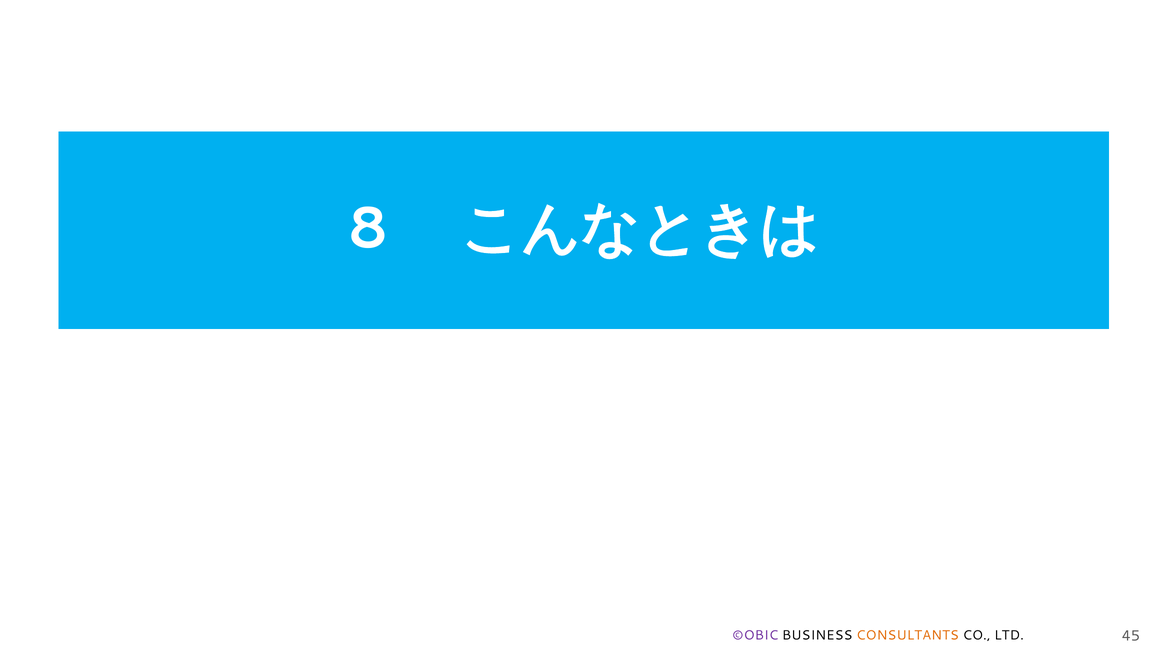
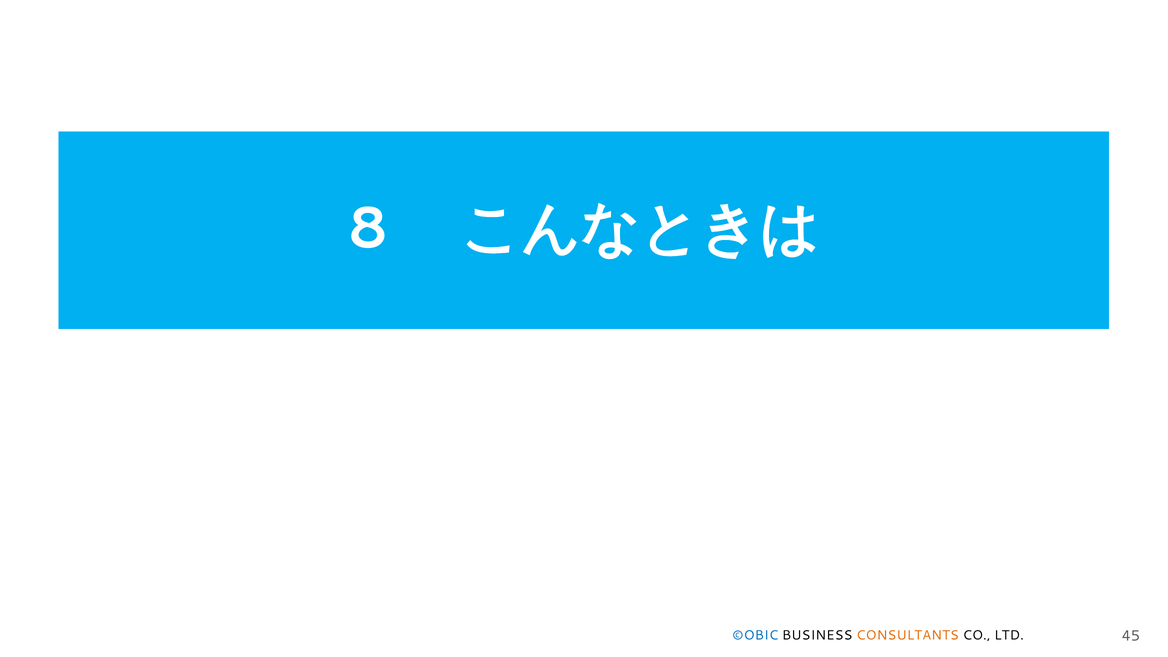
©OBIC colour: purple -> blue
